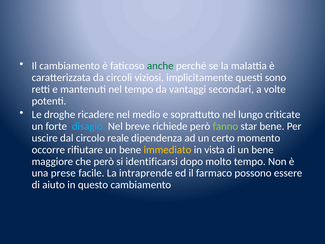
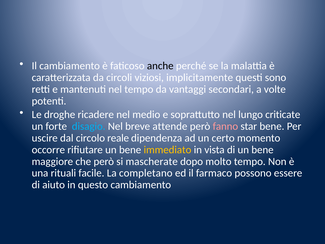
anche colour: green -> black
richiede: richiede -> attende
fanno colour: light green -> pink
identificarsi: identificarsi -> mascherate
prese: prese -> rituali
intraprende: intraprende -> completano
